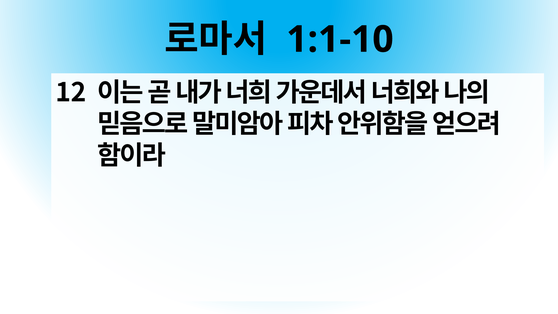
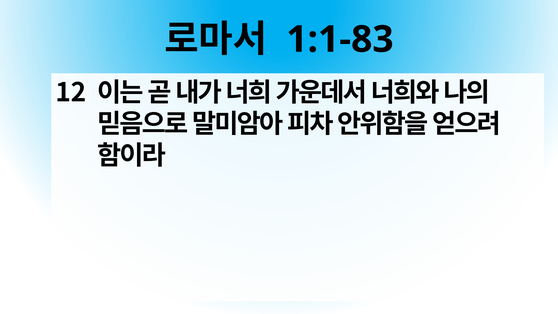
1:1-10: 1:1-10 -> 1:1-83
